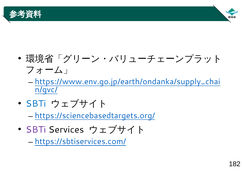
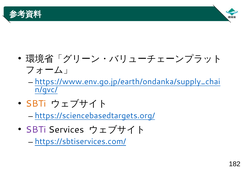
SBTi at (36, 104) colour: blue -> orange
